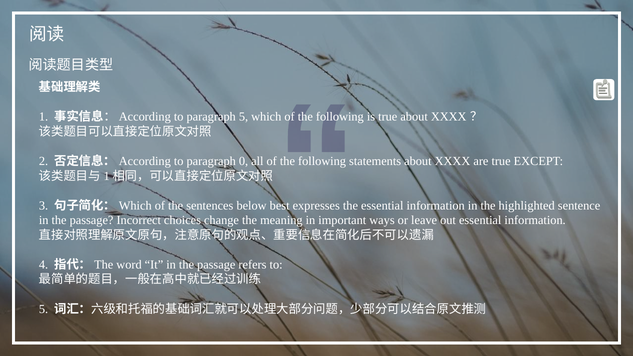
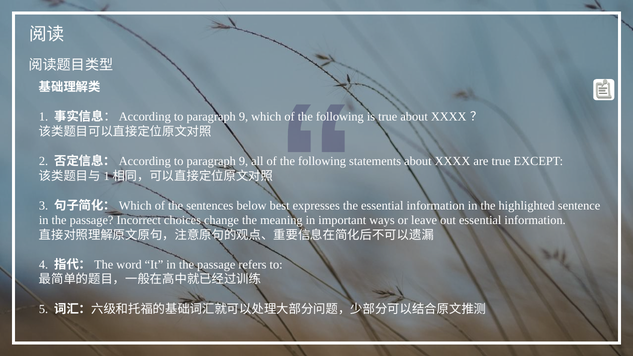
5 at (244, 117): 5 -> 9
0 at (244, 161): 0 -> 9
